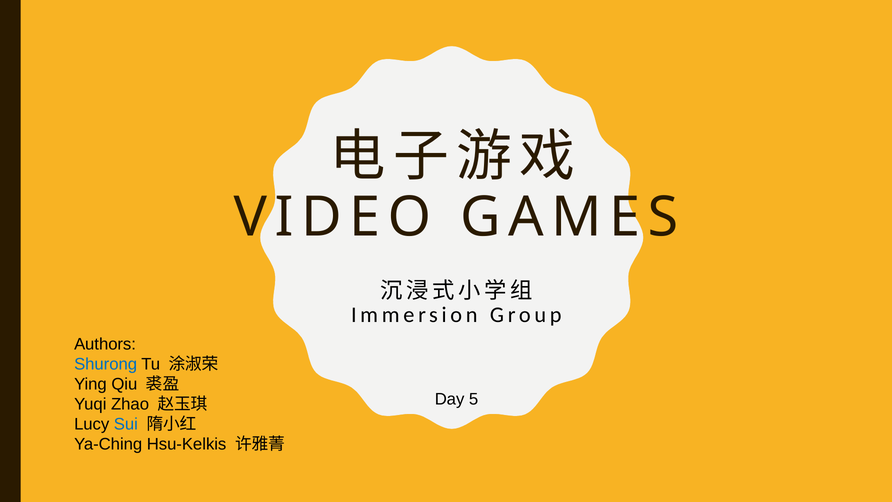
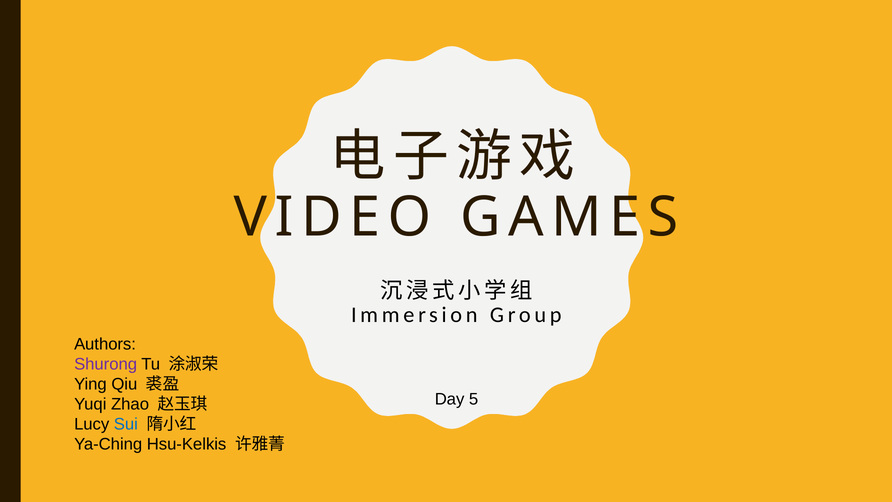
Shurong colour: blue -> purple
